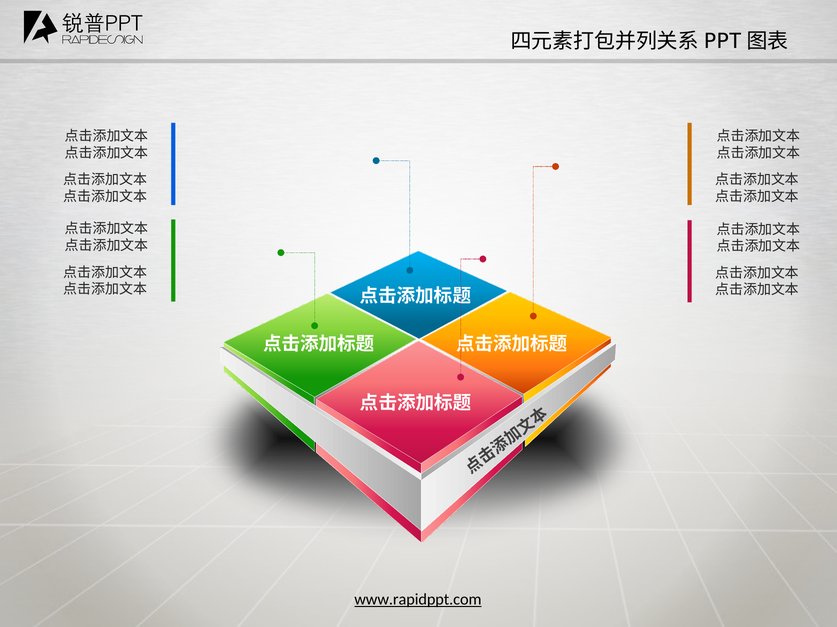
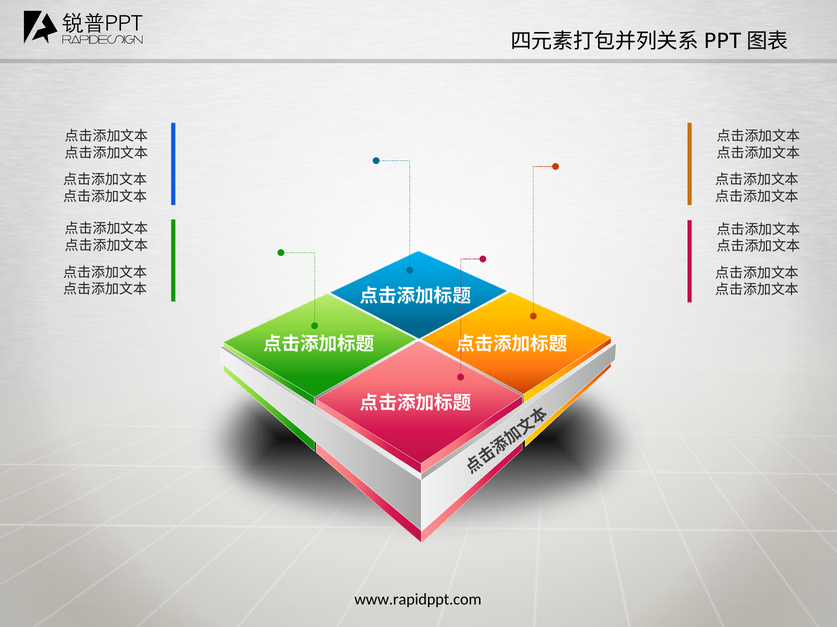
www.rapidppt.com underline: present -> none
